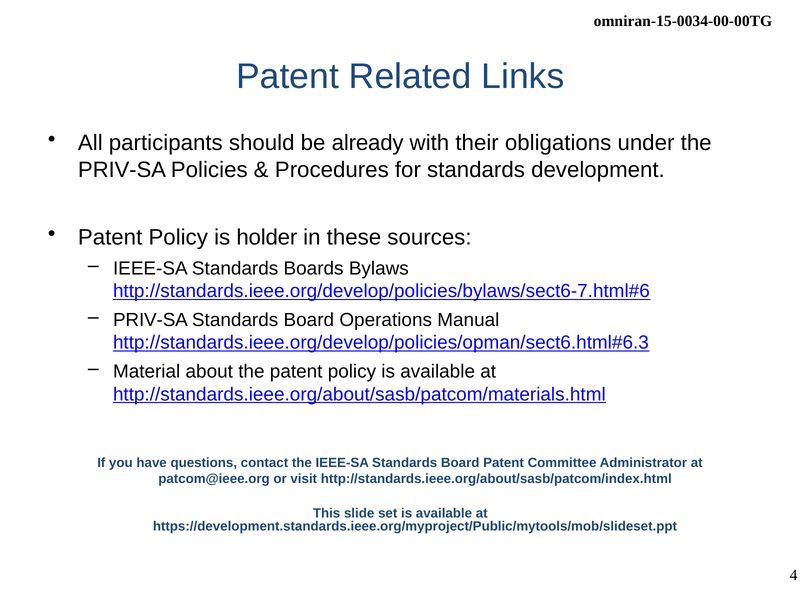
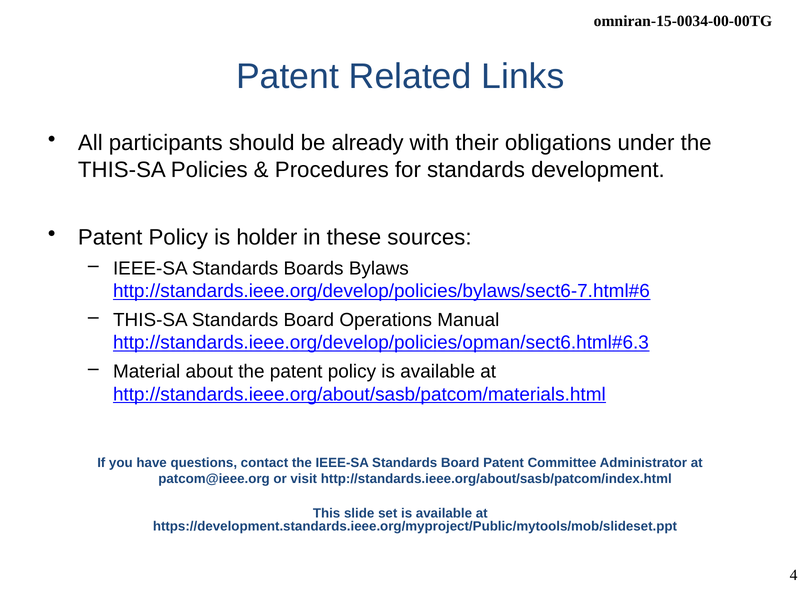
PRIV-SA at (122, 170): PRIV-SA -> THIS-SA
PRIV-SA at (150, 320): PRIV-SA -> THIS-SA
